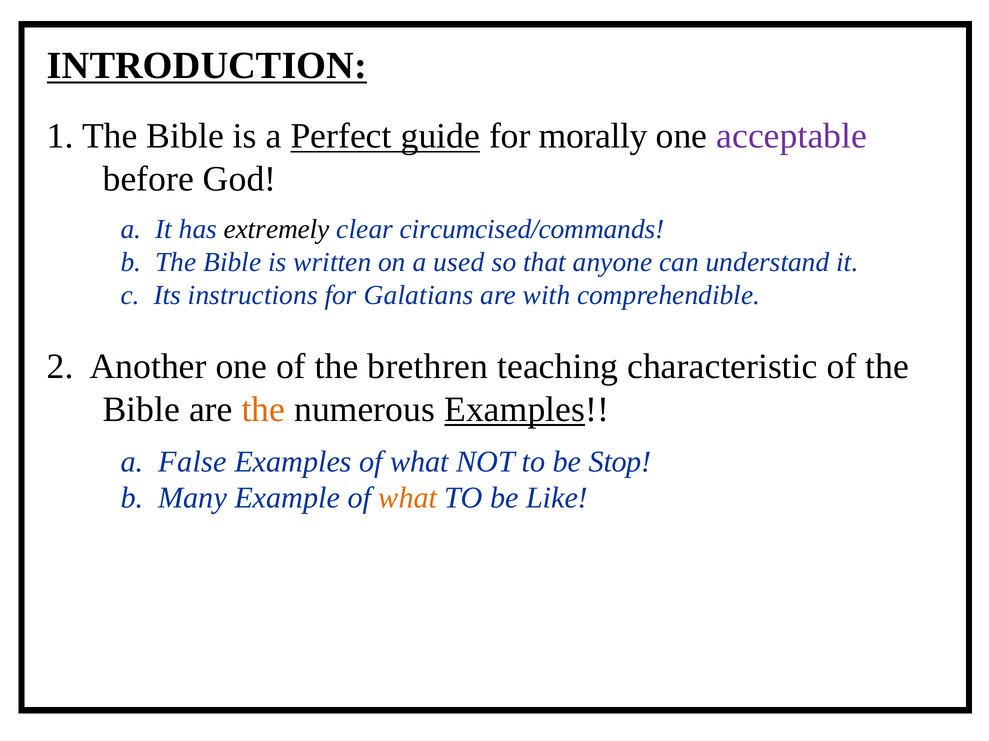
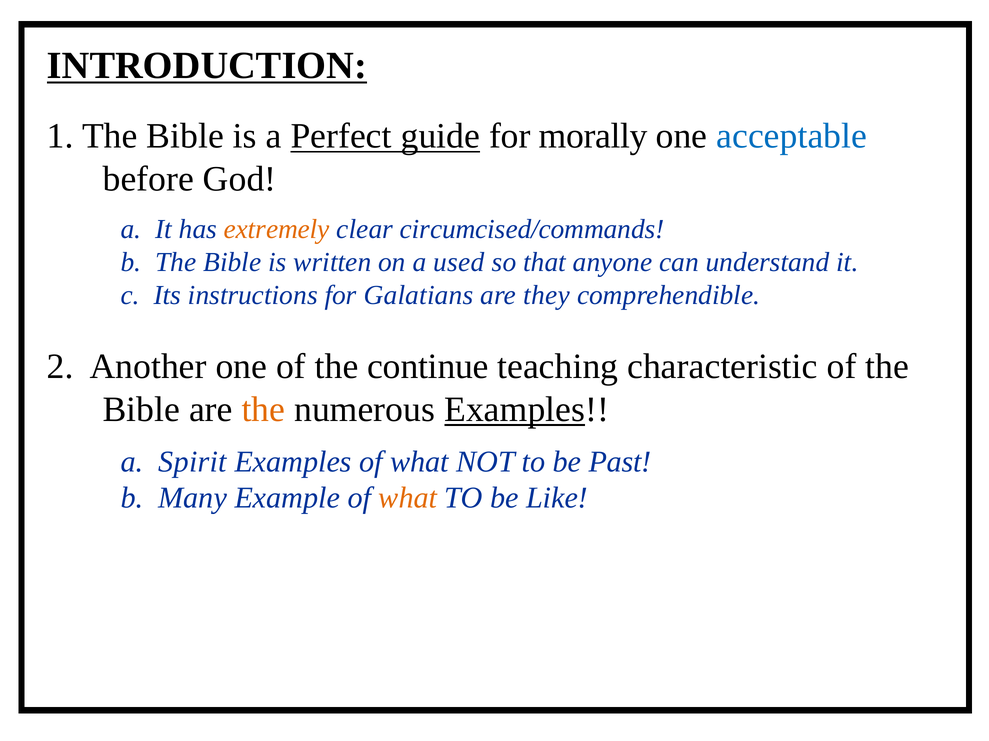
acceptable colour: purple -> blue
extremely colour: black -> orange
with: with -> they
brethren: brethren -> continue
False: False -> Spirit
Stop: Stop -> Past
